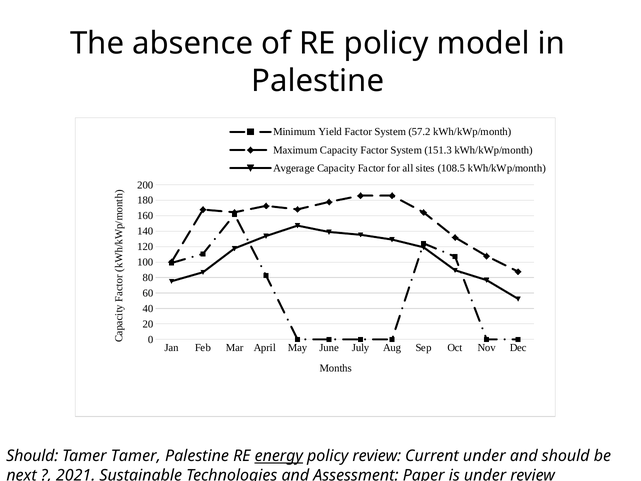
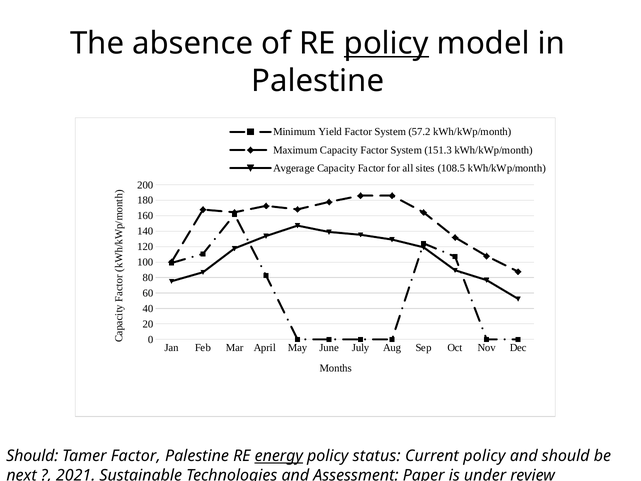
policy at (386, 43) underline: none -> present
Tamer Tamer: Tamer -> Factor
policy review: review -> status
Current under: under -> policy
